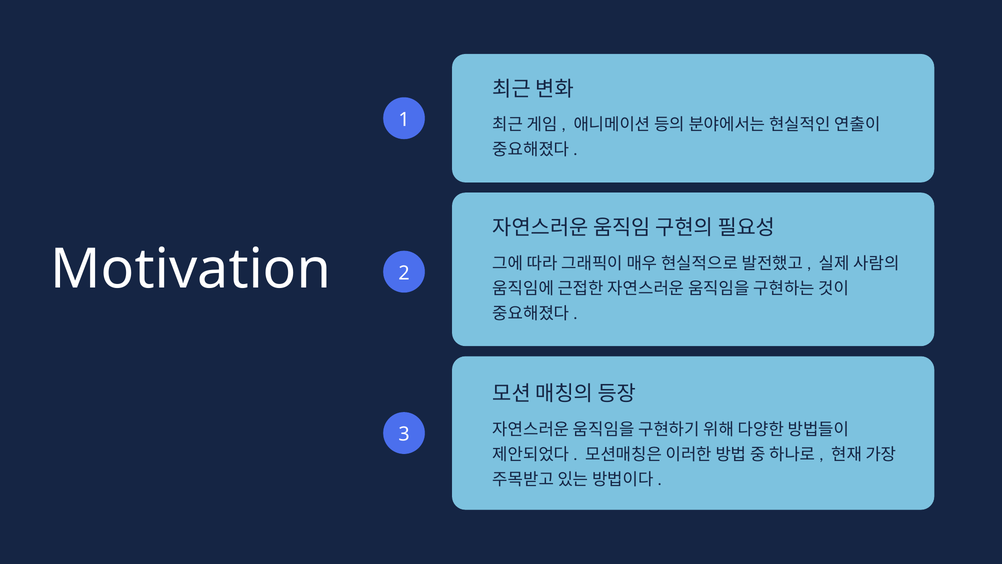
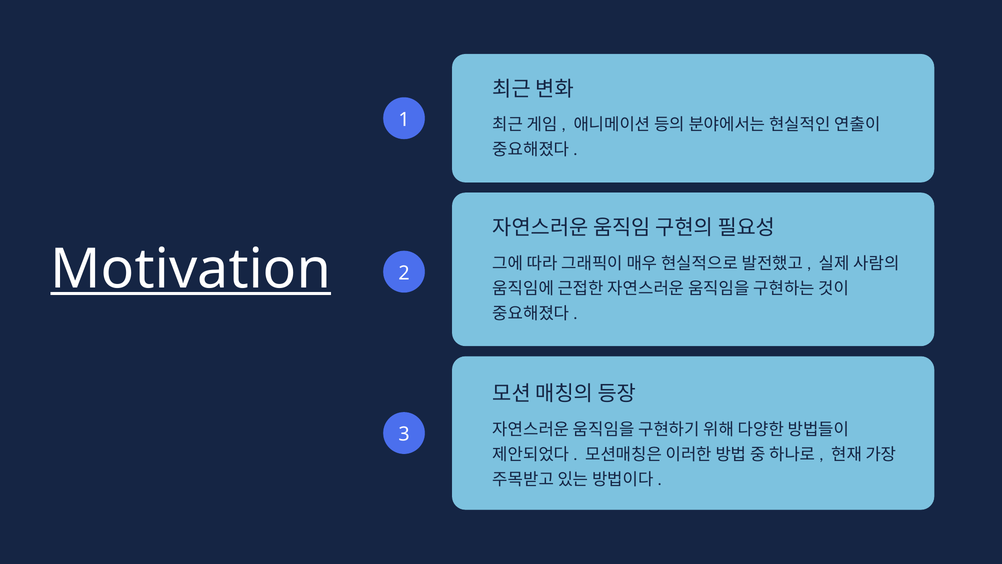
Motivation underline: none -> present
